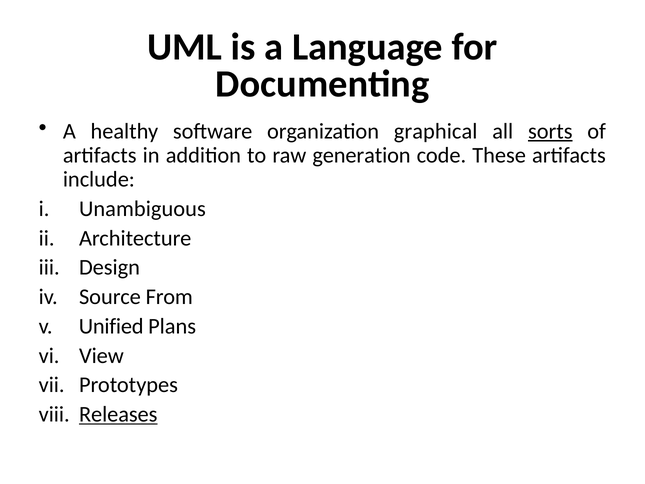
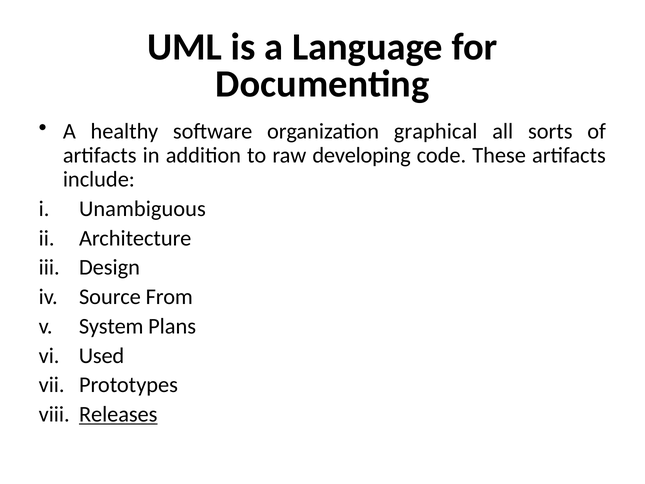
sorts underline: present -> none
generation: generation -> developing
Unified: Unified -> System
View: View -> Used
